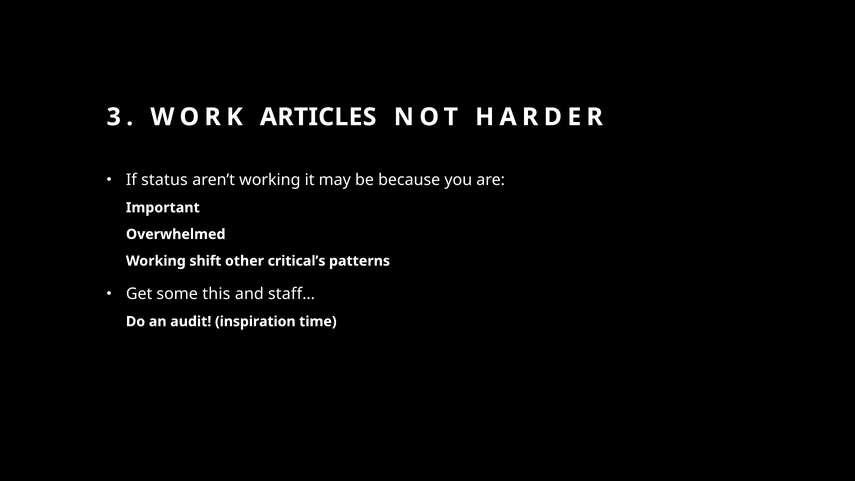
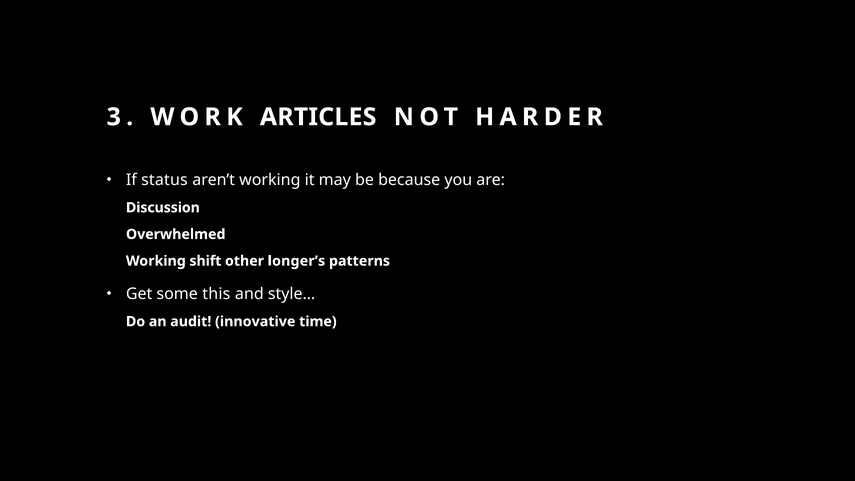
Important: Important -> Discussion
critical’s: critical’s -> longer’s
staff…: staff… -> style…
inspiration: inspiration -> innovative
